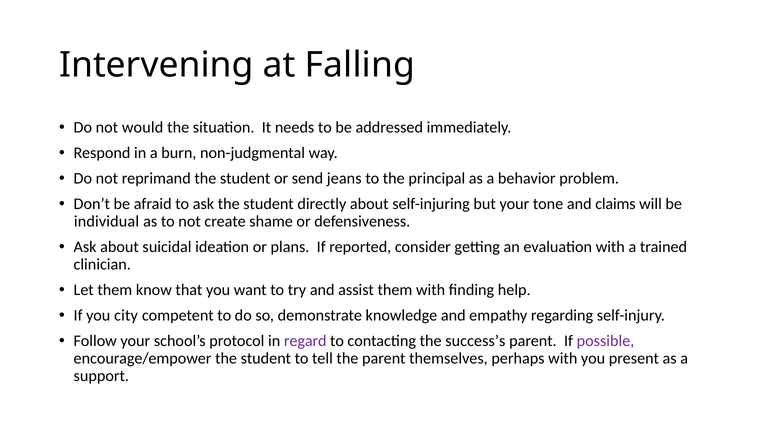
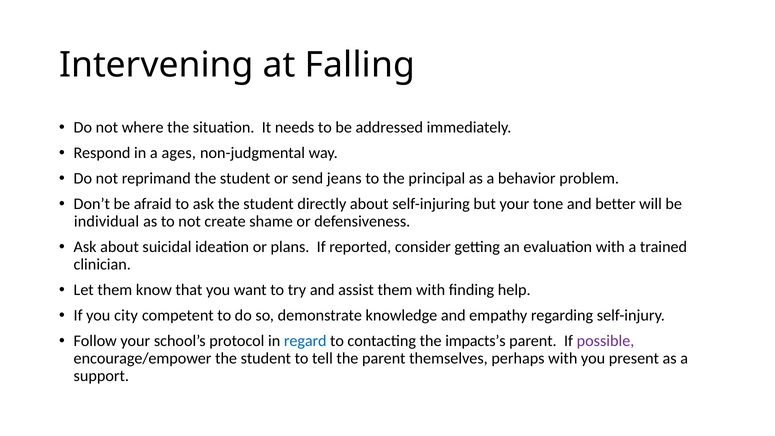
would: would -> where
burn: burn -> ages
claims: claims -> better
regard colour: purple -> blue
success’s: success’s -> impacts’s
